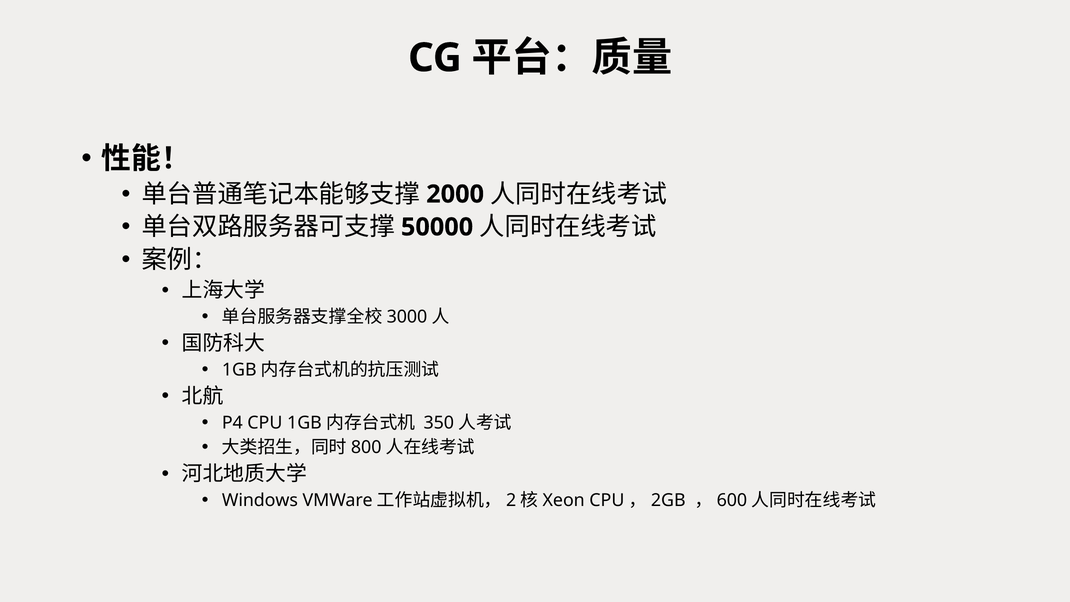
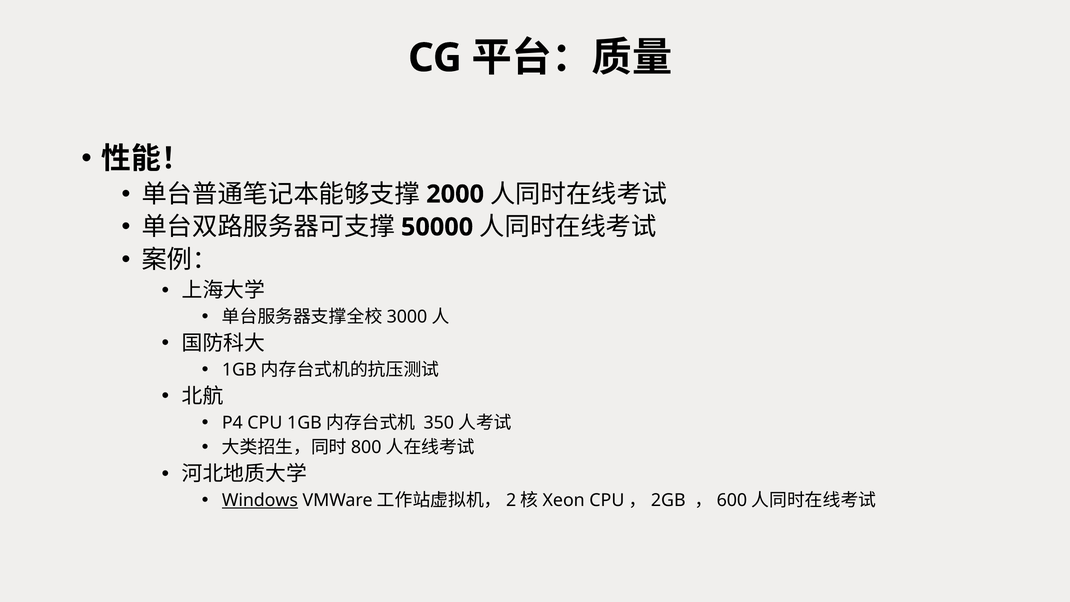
Windows underline: none -> present
